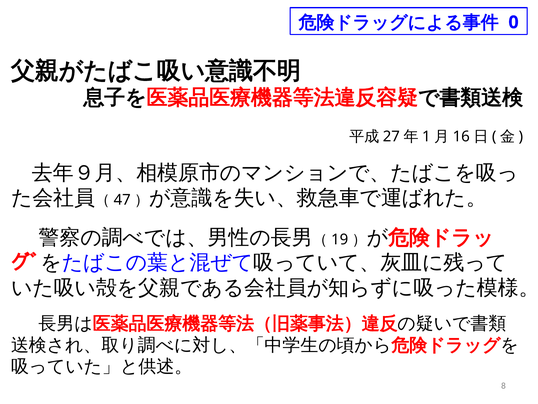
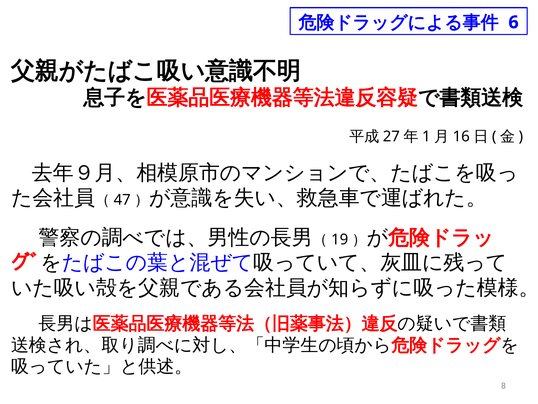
0: 0 -> 6
